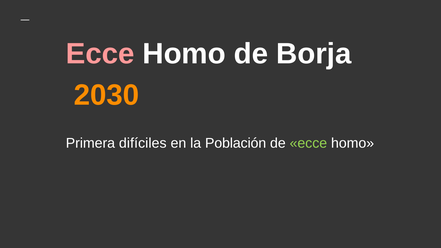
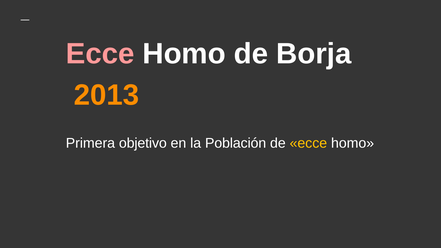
2030: 2030 -> 2013
difíciles: difíciles -> objetivo
ecce at (308, 143) colour: light green -> yellow
